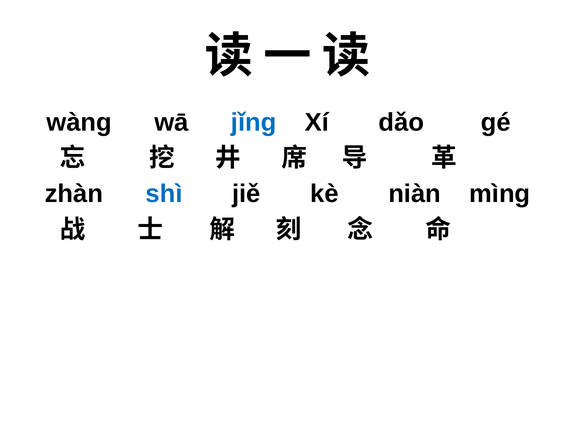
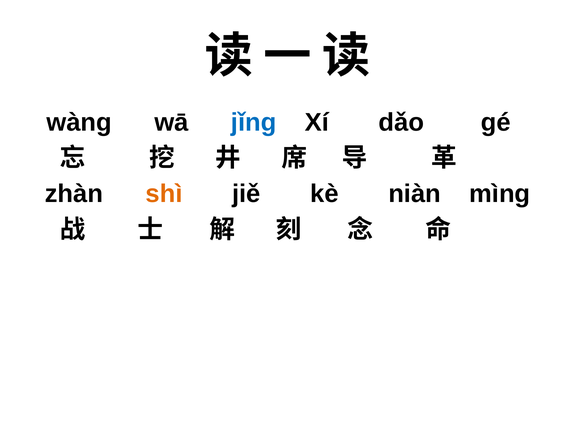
shì colour: blue -> orange
